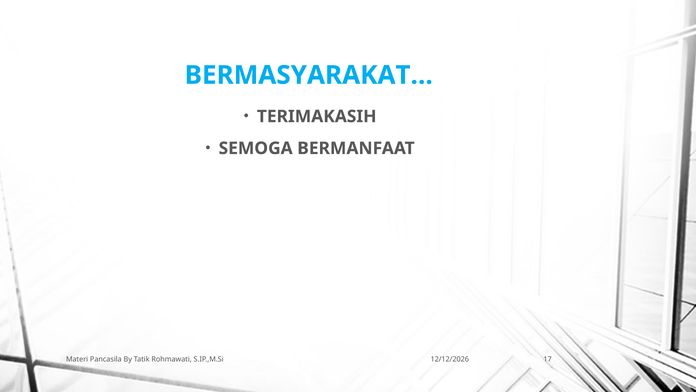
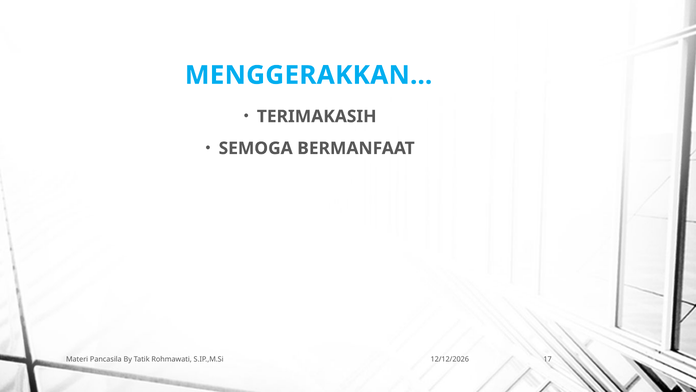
BERMASYARAKAT…: BERMASYARAKAT… -> MENGGERAKKAN…
